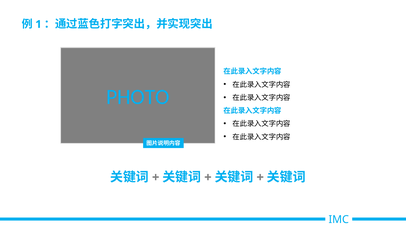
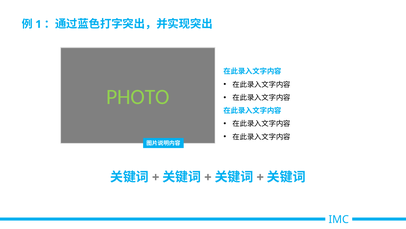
PHOTO colour: light blue -> light green
